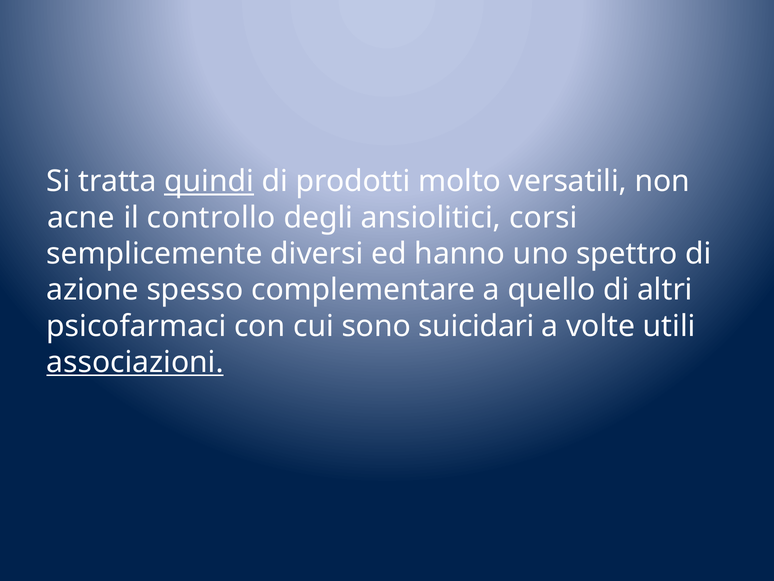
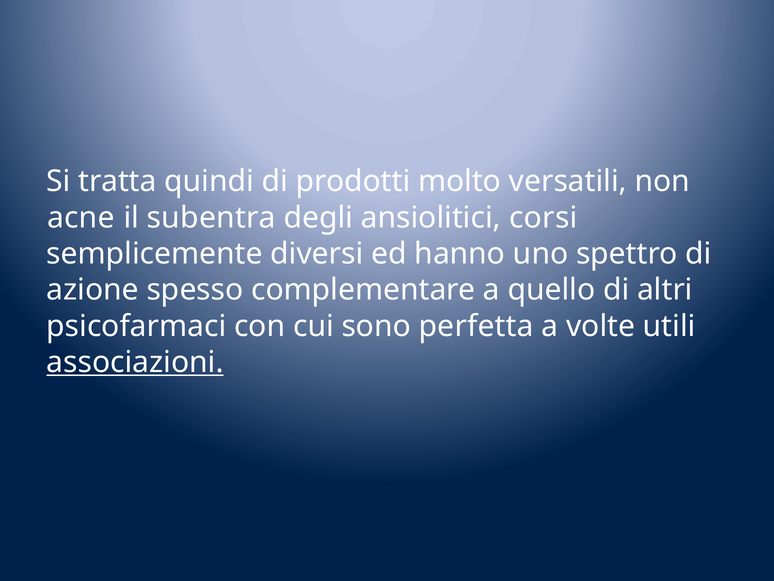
quindi underline: present -> none
controllo: controllo -> subentra
suicidari: suicidari -> perfetta
